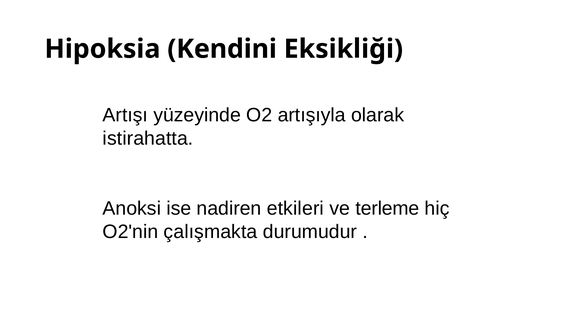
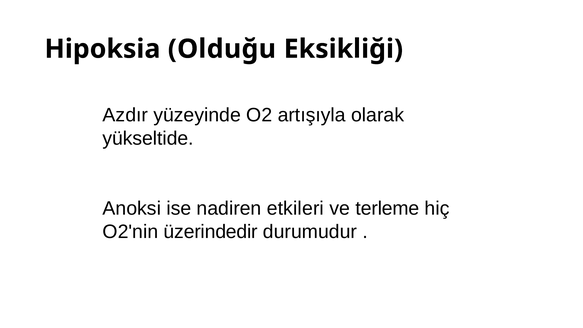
Kendini: Kendini -> Olduğu
Artışı: Artışı -> Azdır
istirahatta: istirahatta -> yükseltide
çalışmakta: çalışmakta -> üzerindedir
